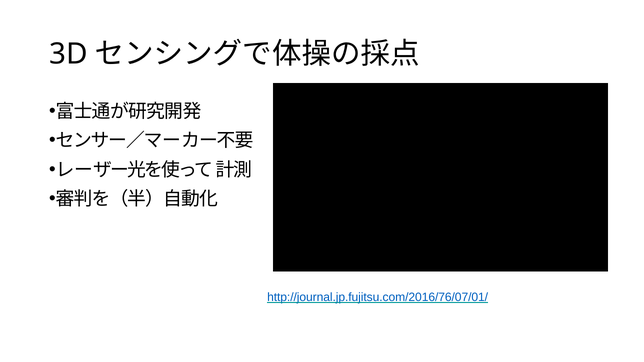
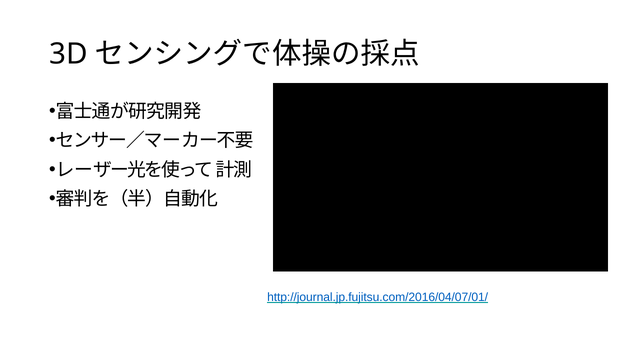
http://journal.jp.fujitsu.com/2016/76/07/01/: http://journal.jp.fujitsu.com/2016/76/07/01/ -> http://journal.jp.fujitsu.com/2016/04/07/01/
